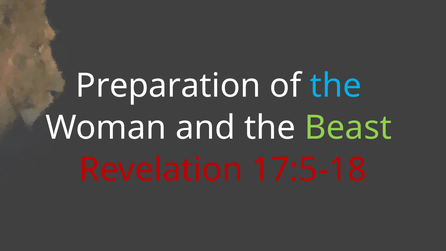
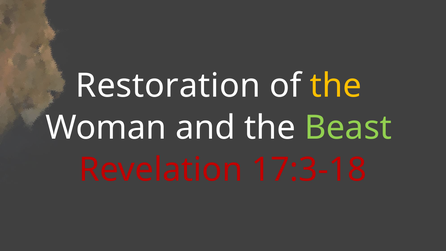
Preparation: Preparation -> Restoration
the at (336, 86) colour: light blue -> yellow
17:5-18: 17:5-18 -> 17:3-18
